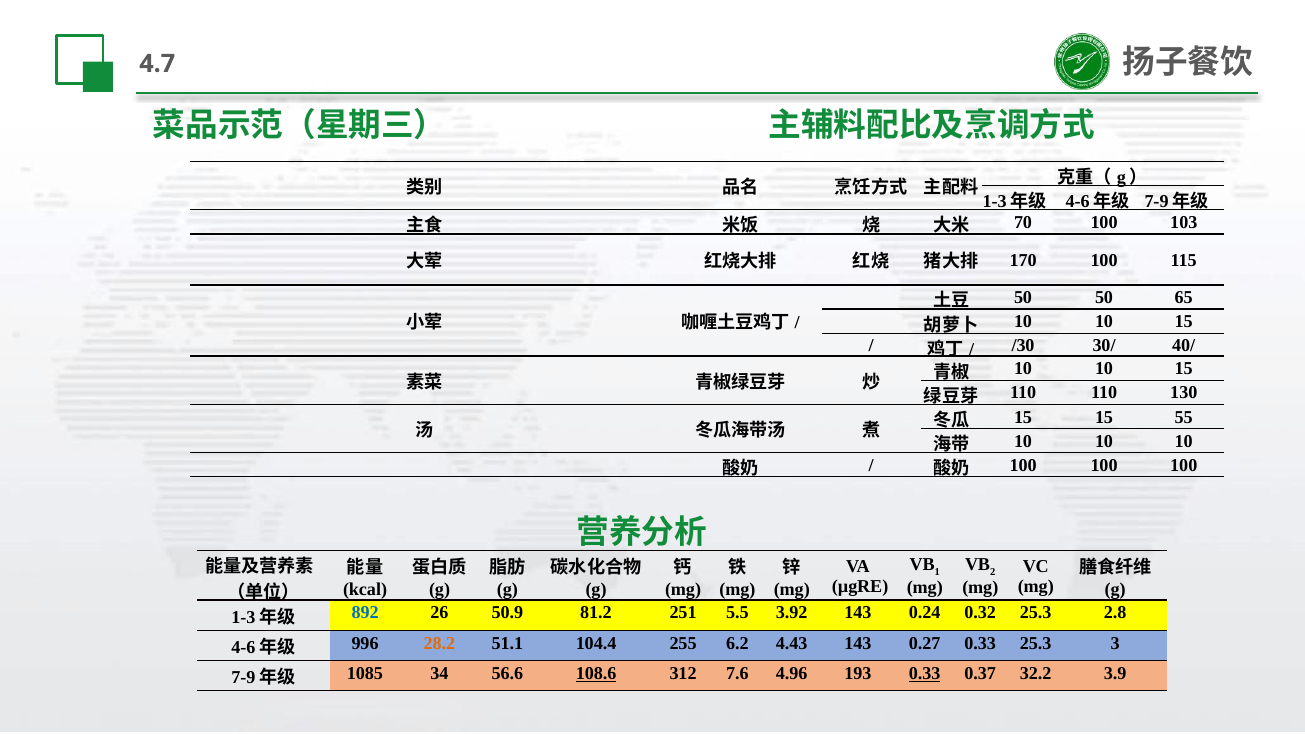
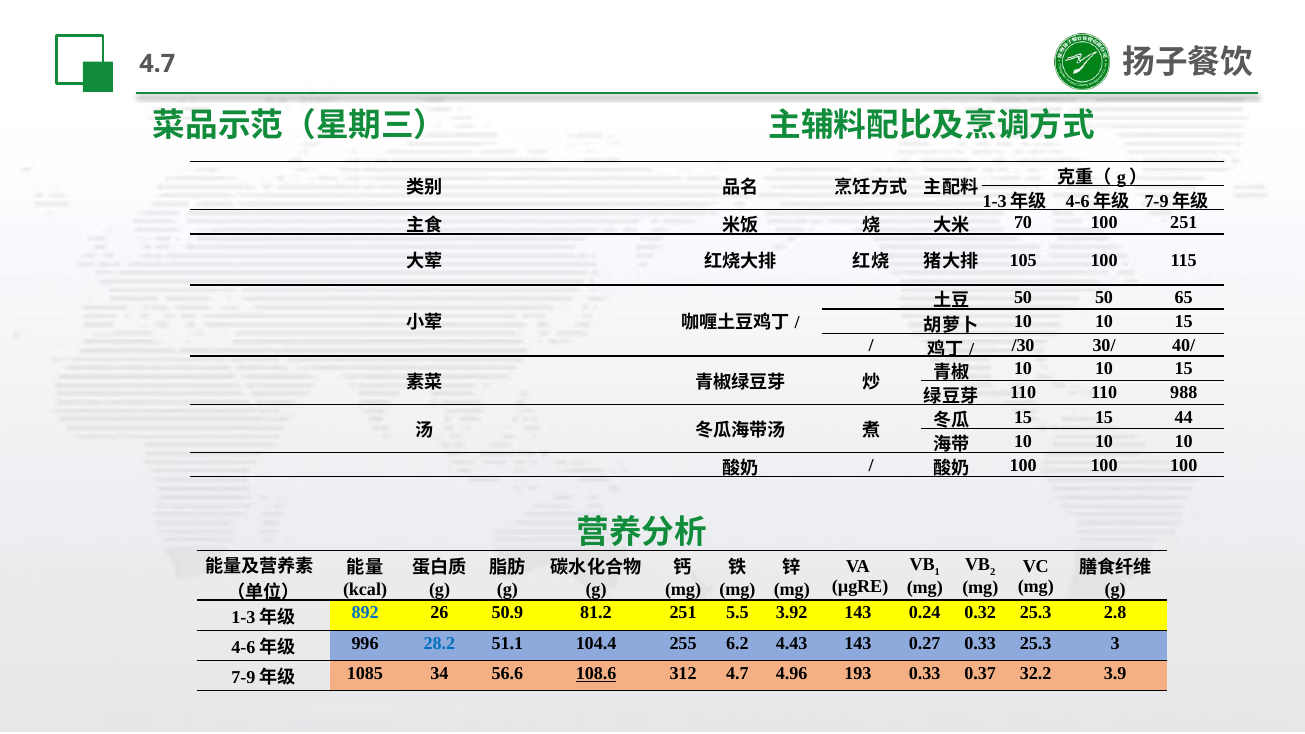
100 103: 103 -> 251
170: 170 -> 105
130: 130 -> 988
55: 55 -> 44
28.2 colour: orange -> blue
312 7.6: 7.6 -> 4.7
0.33 at (925, 673) underline: present -> none
